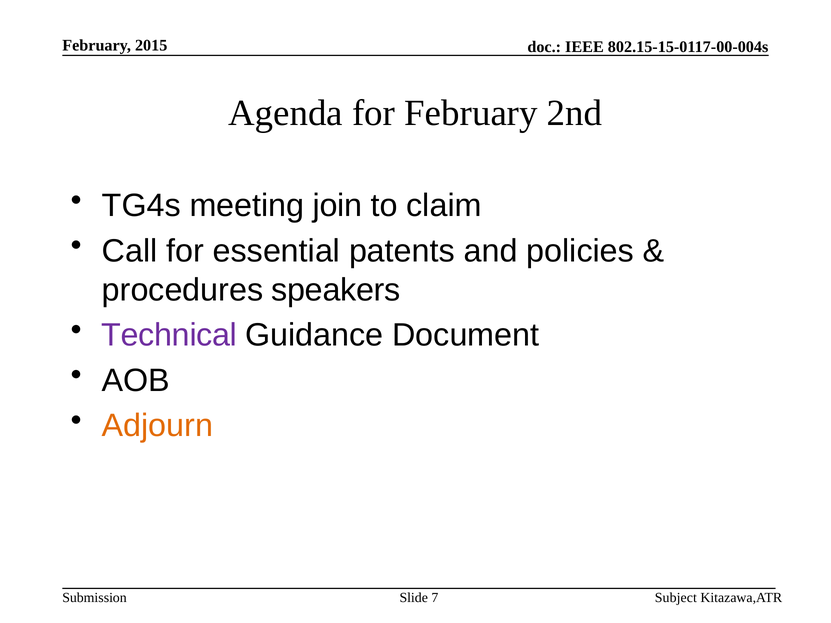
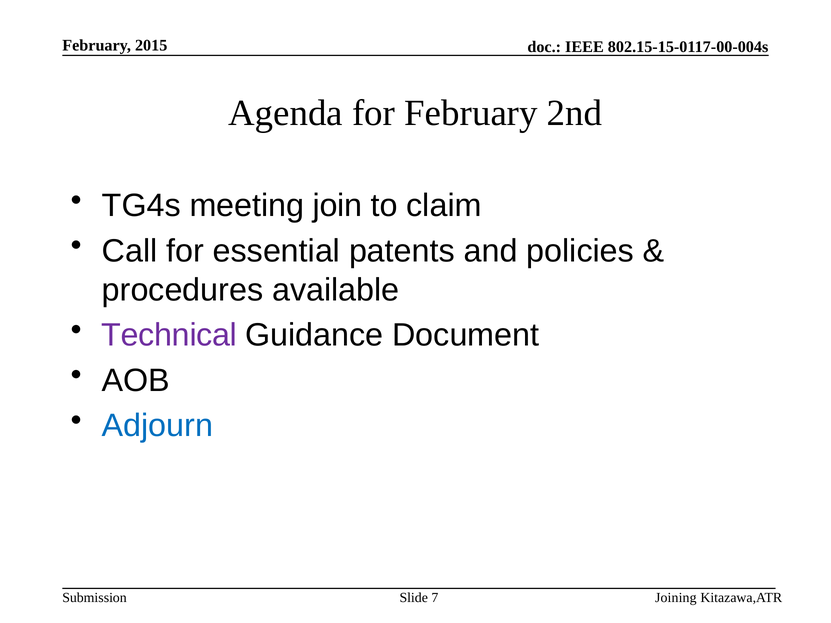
speakers: speakers -> available
Adjourn colour: orange -> blue
Subject: Subject -> Joining
